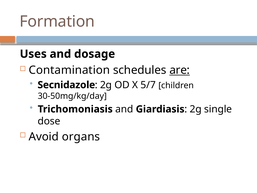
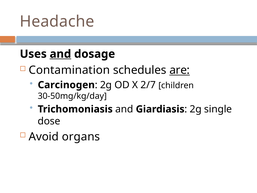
Formation: Formation -> Headache
and at (60, 54) underline: none -> present
Secnidazole: Secnidazole -> Carcinogen
5/7: 5/7 -> 2/7
